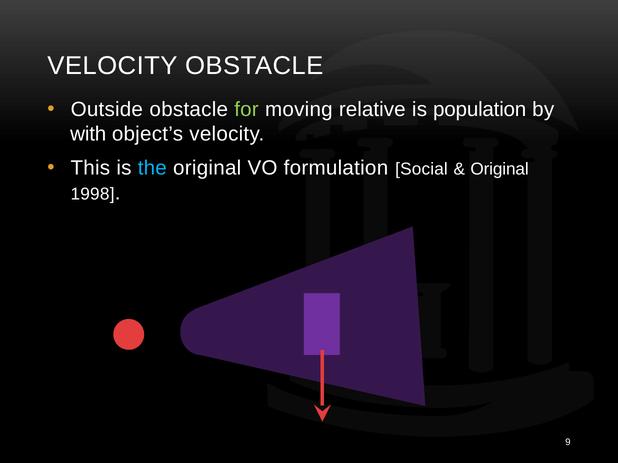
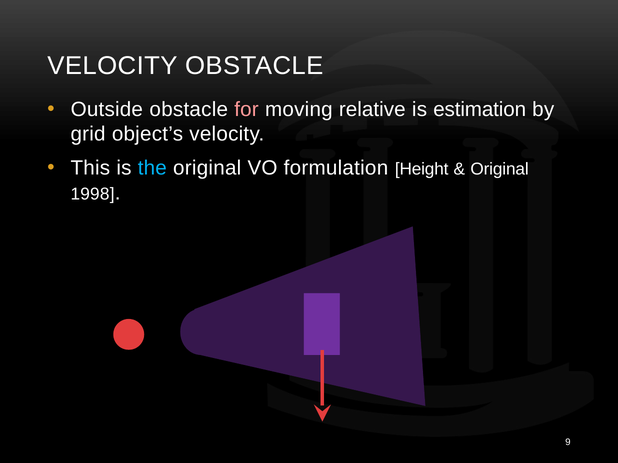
for colour: light green -> pink
population: population -> estimation
with: with -> grid
Social: Social -> Height
